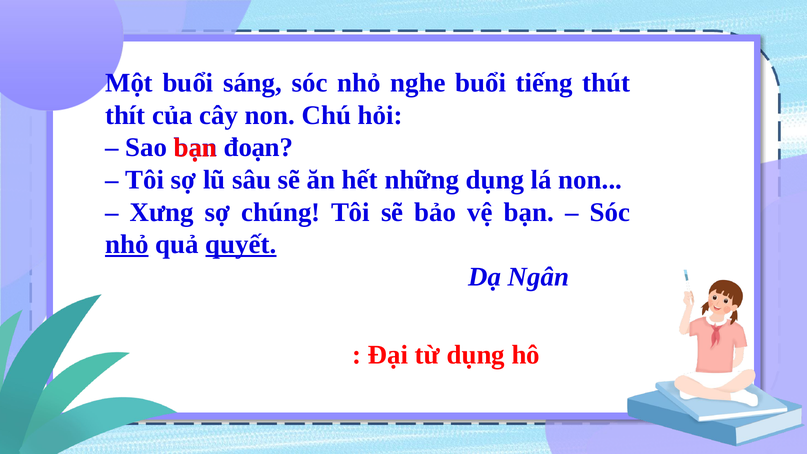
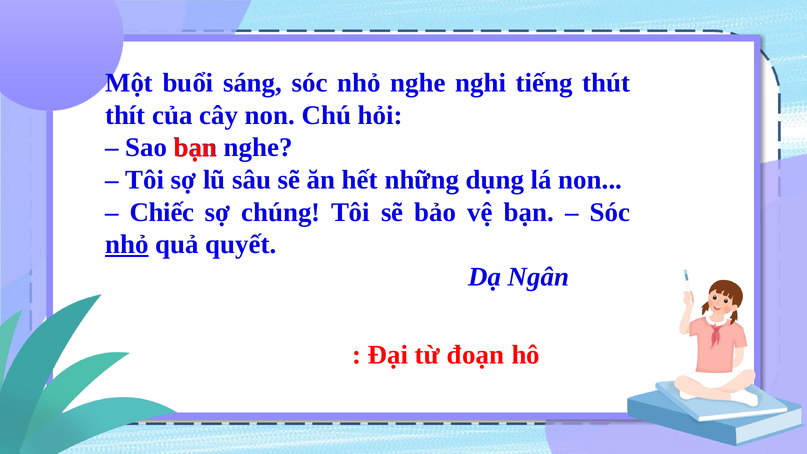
nghe buổi: buổi -> nghi
đoạn at (258, 148): đoạn -> nghe
Xưng: Xưng -> Chiếc
quyết underline: present -> none
từ dụng: dụng -> đoạn
